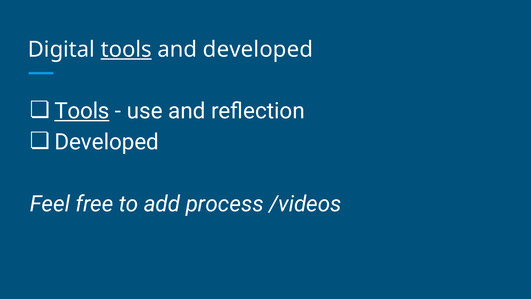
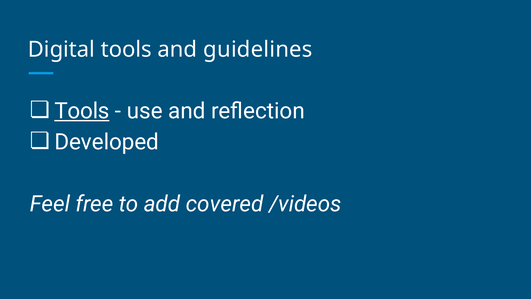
tools at (126, 49) underline: present -> none
and developed: developed -> guidelines
process: process -> covered
